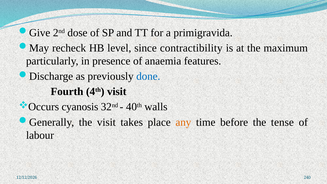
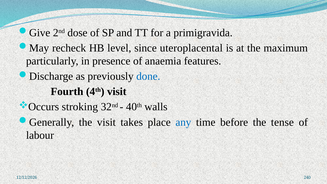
contractibility: contractibility -> uteroplacental
cyanosis: cyanosis -> stroking
any colour: orange -> blue
